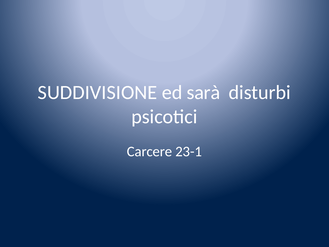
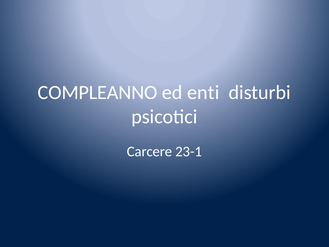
SUDDIVISIONE: SUDDIVISIONE -> COMPLEANNO
sarà: sarà -> enti
